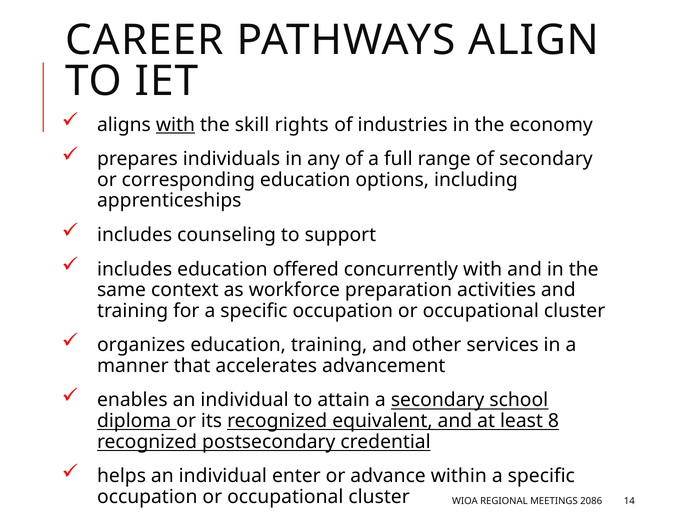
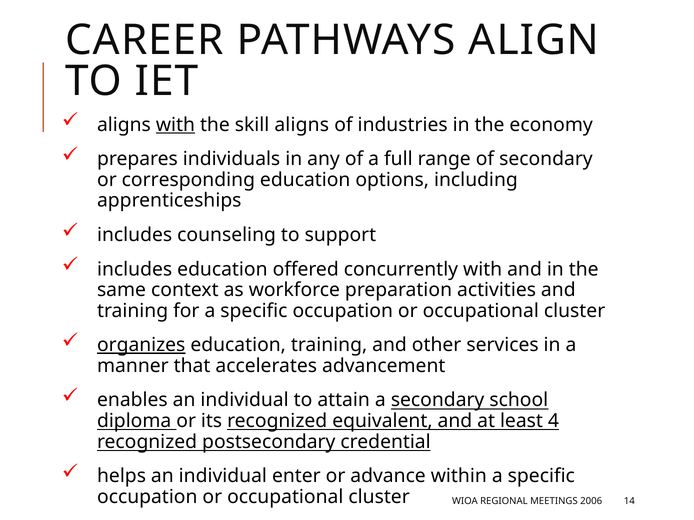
skill rights: rights -> aligns
organizes underline: none -> present
8: 8 -> 4
2086: 2086 -> 2006
